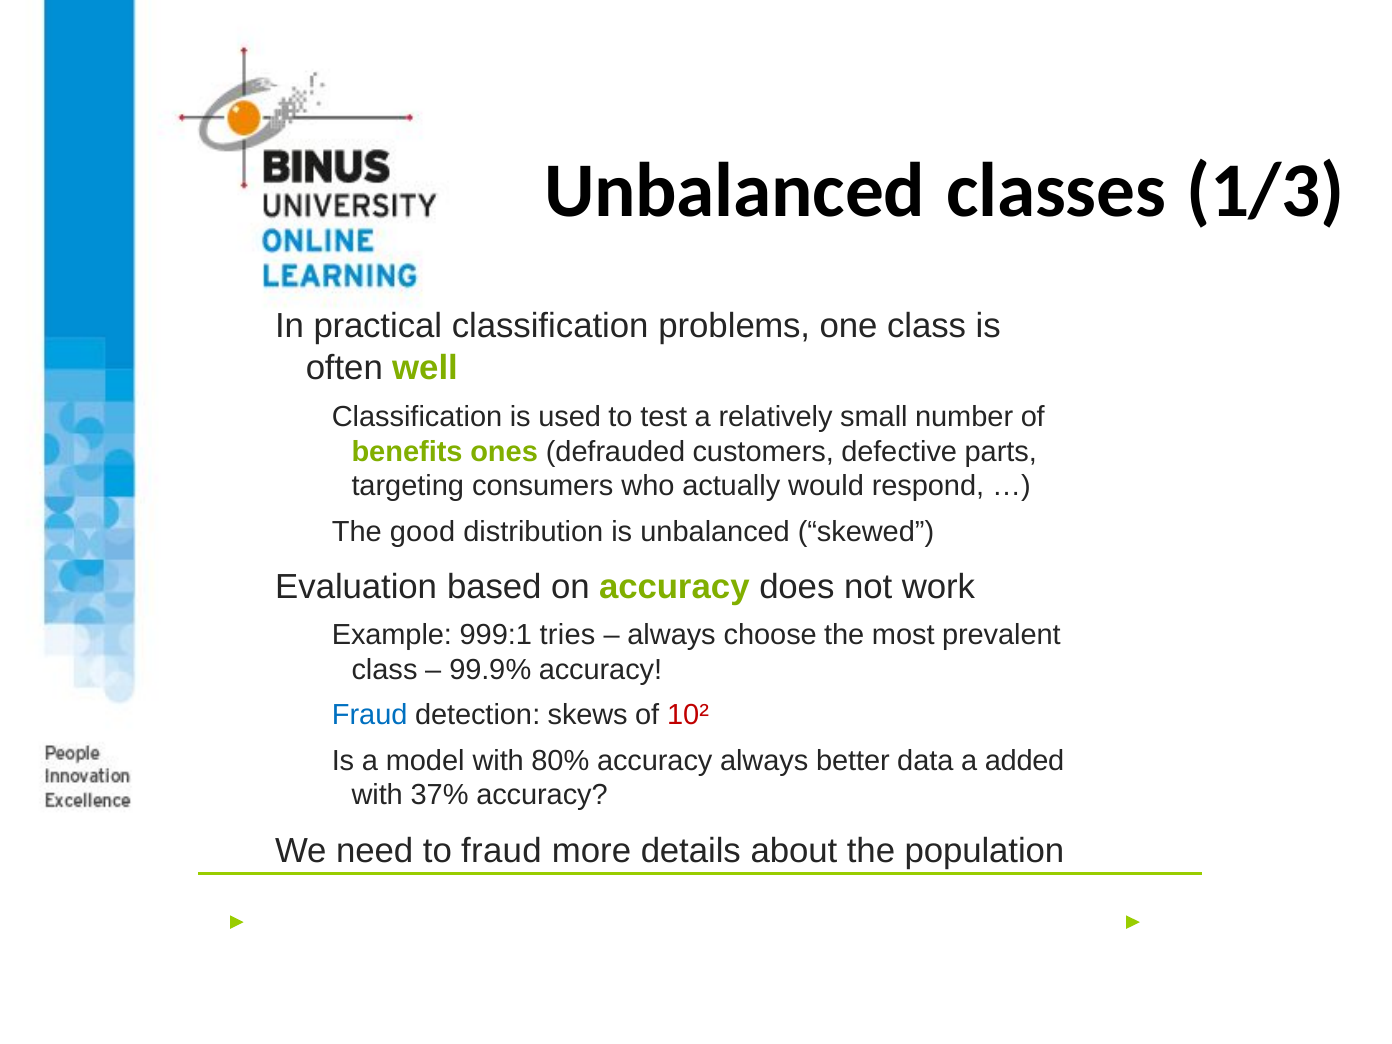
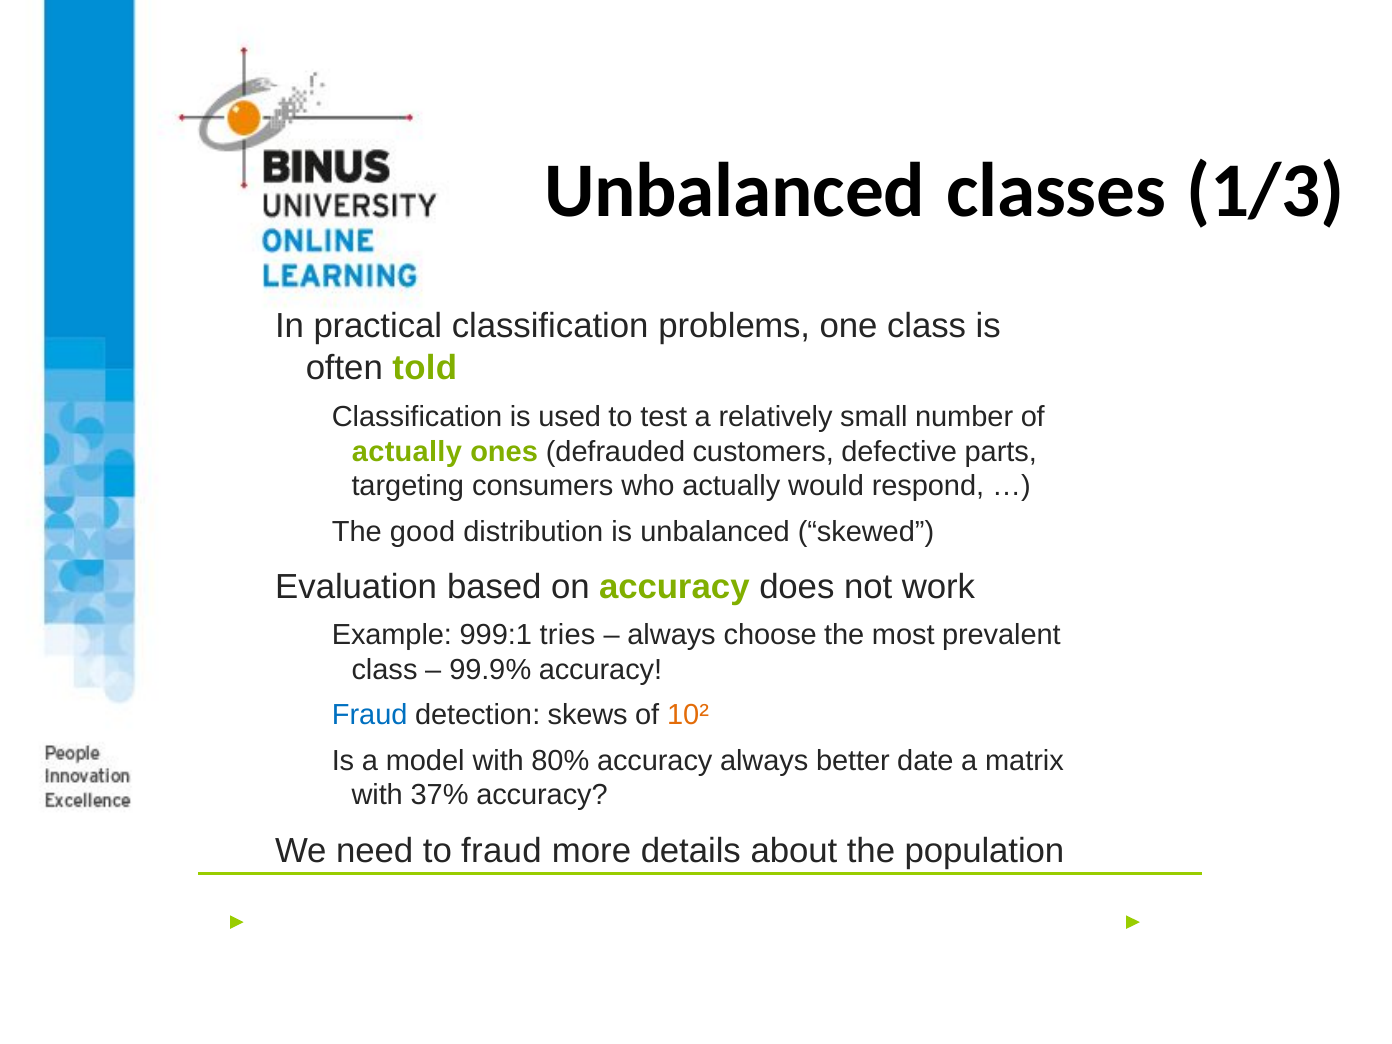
well: well -> told
benefits at (407, 451): benefits -> actually
10² colour: red -> orange
data: data -> date
added: added -> matrix
